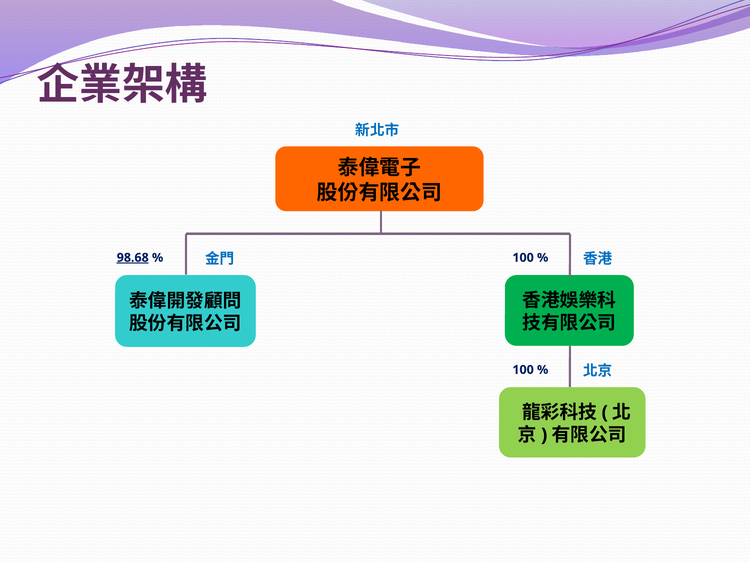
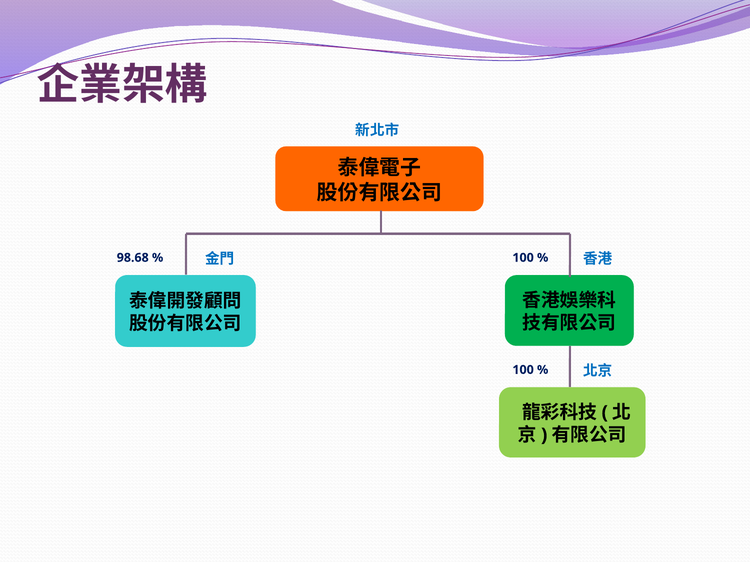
98.68 underline: present -> none
